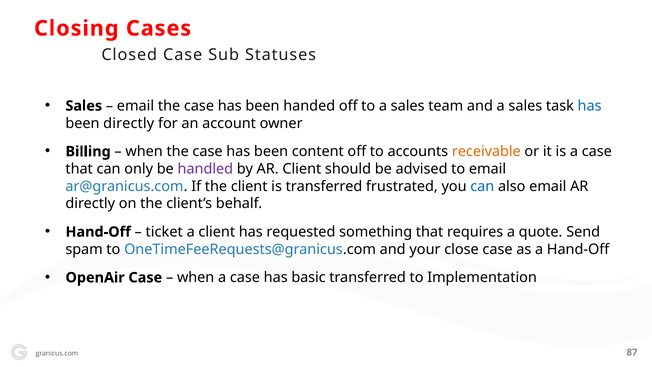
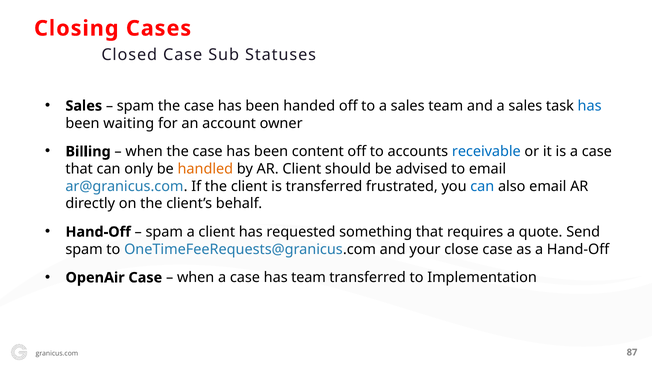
email at (136, 106): email -> spam
been directly: directly -> waiting
receivable colour: orange -> blue
handled colour: purple -> orange
ticket at (164, 232): ticket -> spam
has basic: basic -> team
